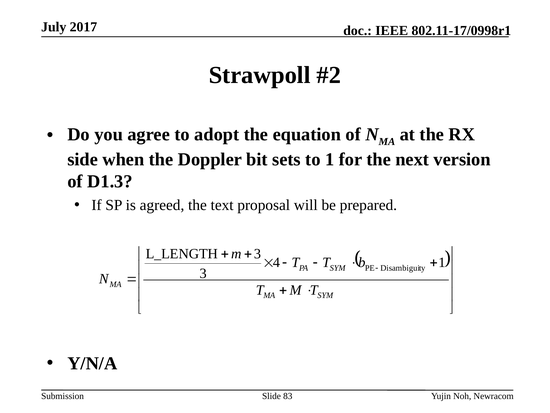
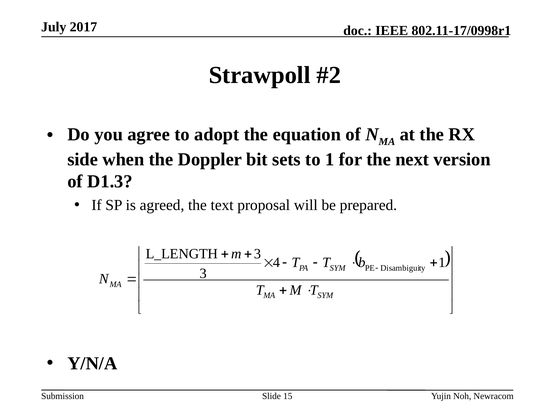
83: 83 -> 15
